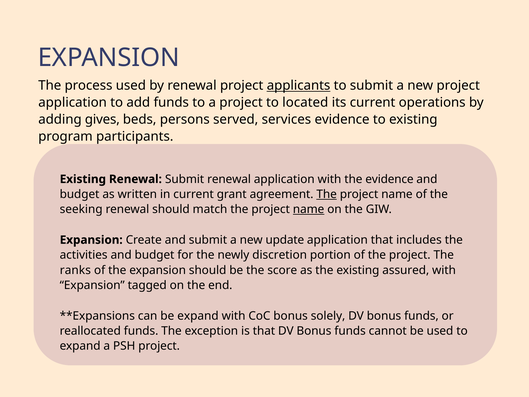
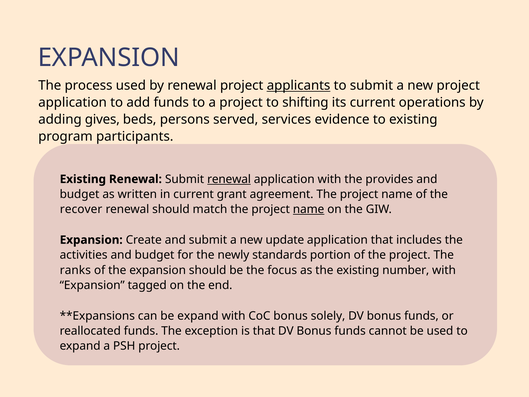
located: located -> shifting
renewal at (229, 179) underline: none -> present
the evidence: evidence -> provides
The at (327, 194) underline: present -> none
seeking: seeking -> recover
discretion: discretion -> standards
score: score -> focus
assured: assured -> number
